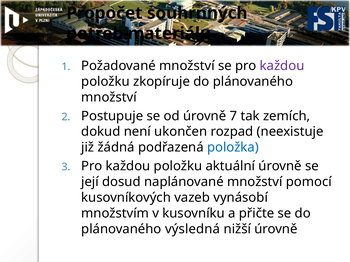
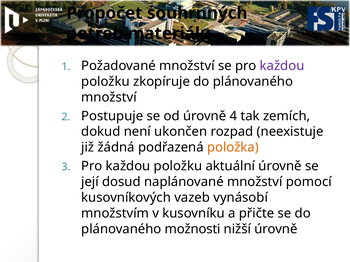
7: 7 -> 4
položka colour: blue -> orange
výsledná: výsledná -> možnosti
